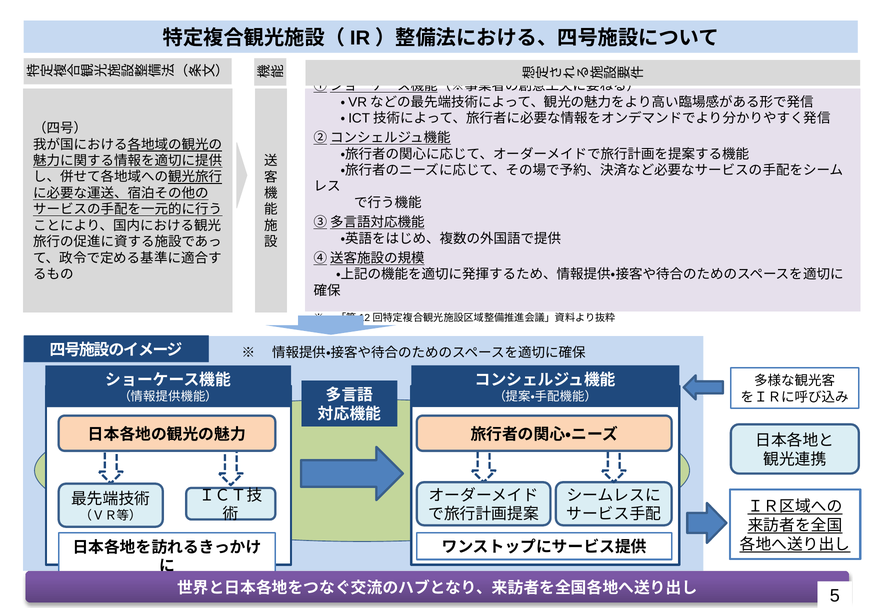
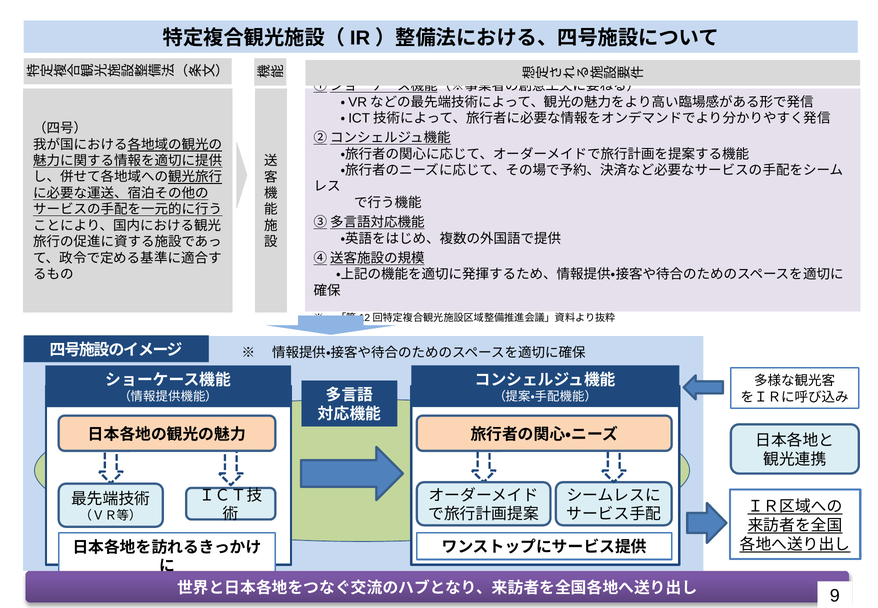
5: 5 -> 9
